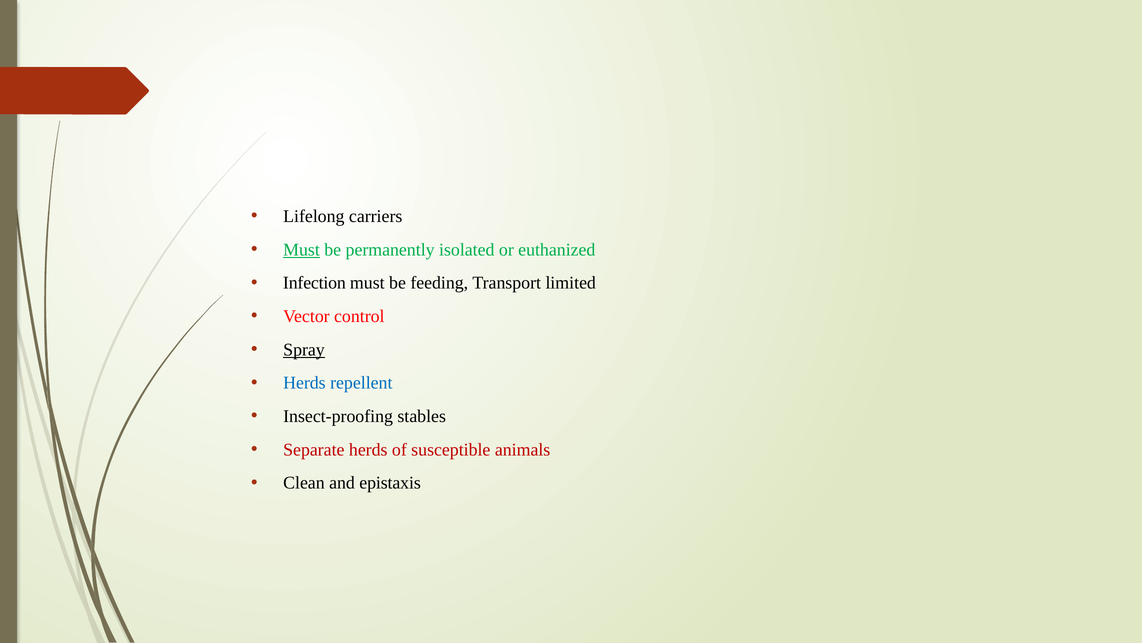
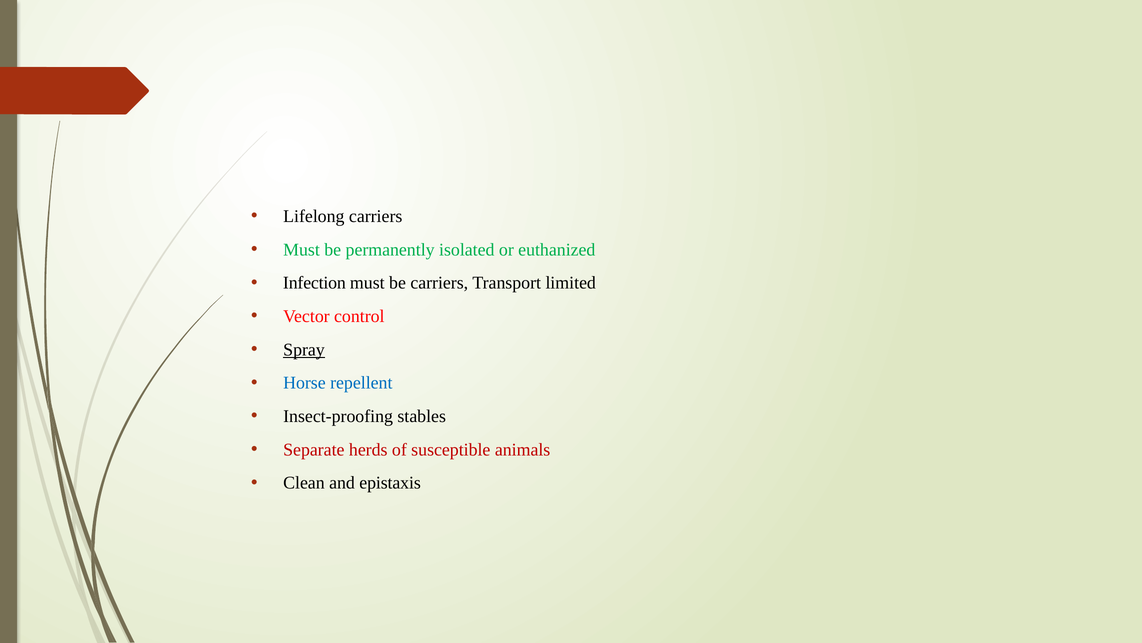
Must at (302, 249) underline: present -> none
be feeding: feeding -> carriers
Herds at (304, 383): Herds -> Horse
